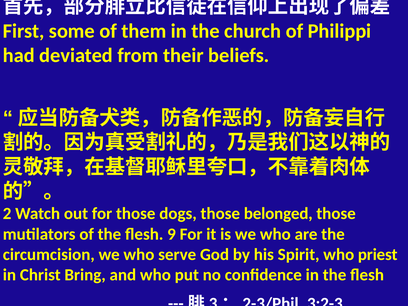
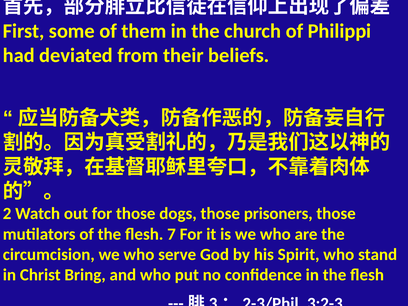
belonged: belonged -> prisoners
9: 9 -> 7
priest: priest -> stand
